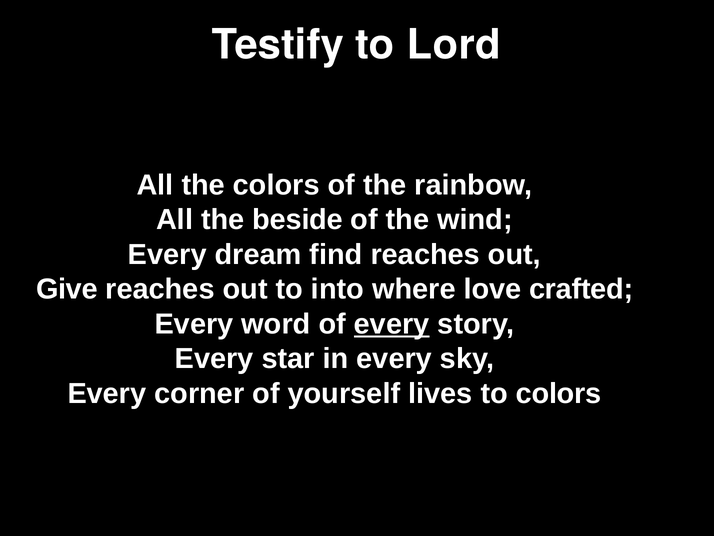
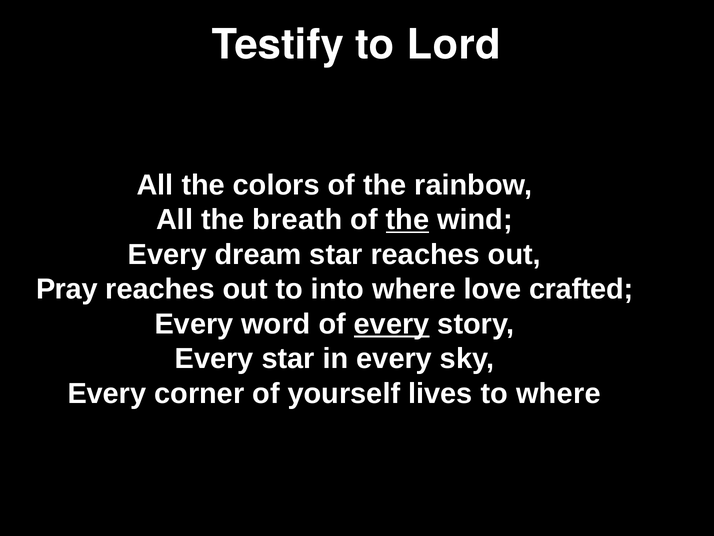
beside: beside -> breath
the at (408, 220) underline: none -> present
dream find: find -> star
Give: Give -> Pray
to colors: colors -> where
